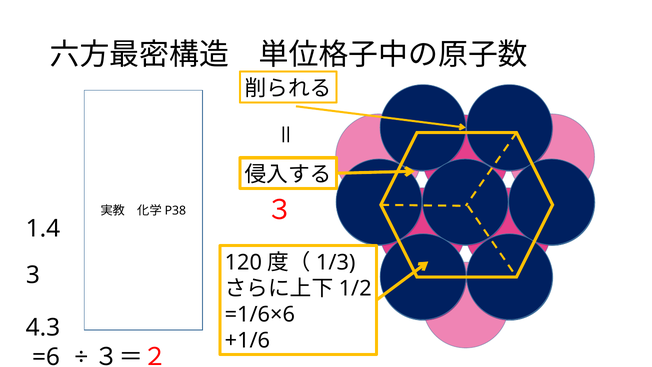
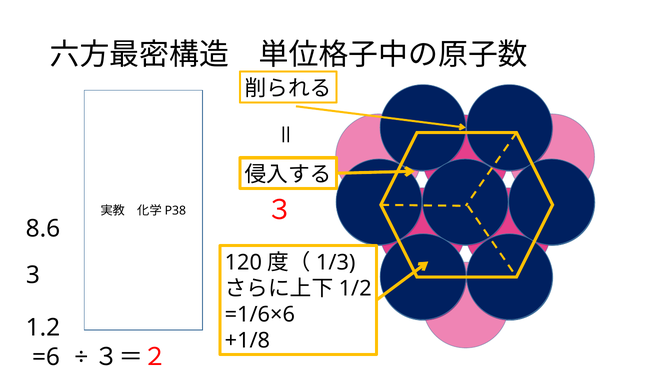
1.4: 1.4 -> 8.6
4.3: 4.3 -> 1.2
+1/6: +1/6 -> +1/8
